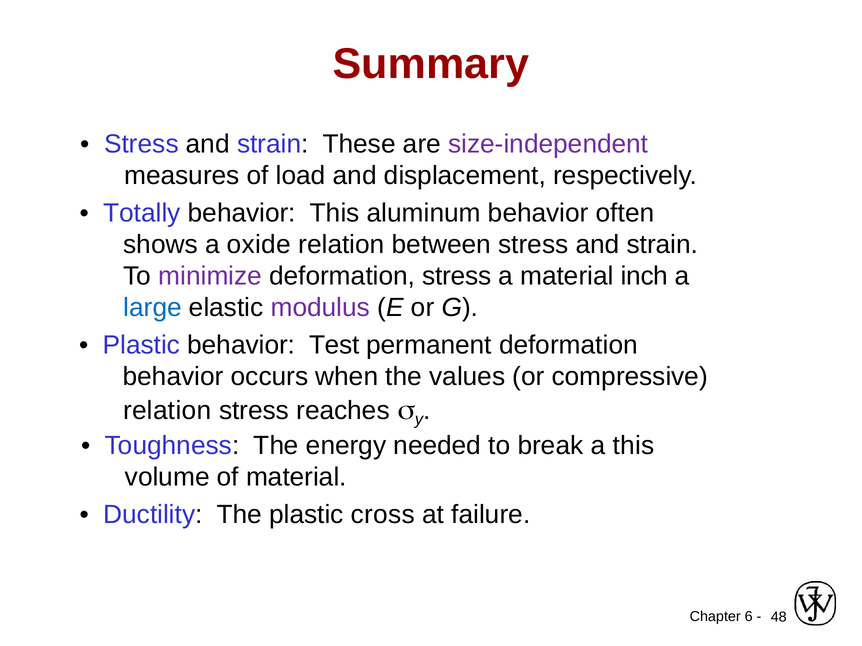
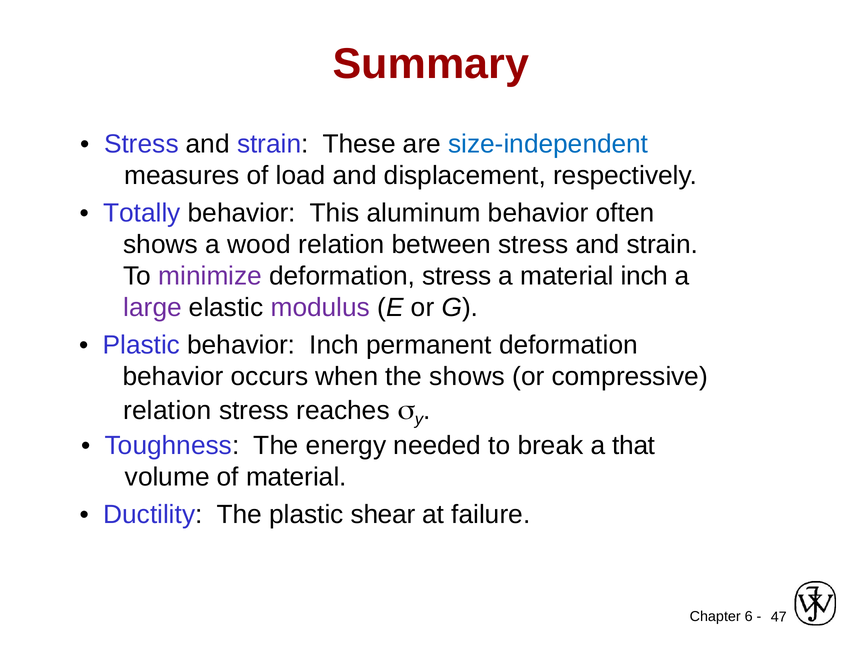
size-independent colour: purple -> blue
oxide: oxide -> wood
large colour: blue -> purple
behavior Test: Test -> Inch
the values: values -> shows
a this: this -> that
cross: cross -> shear
48: 48 -> 47
